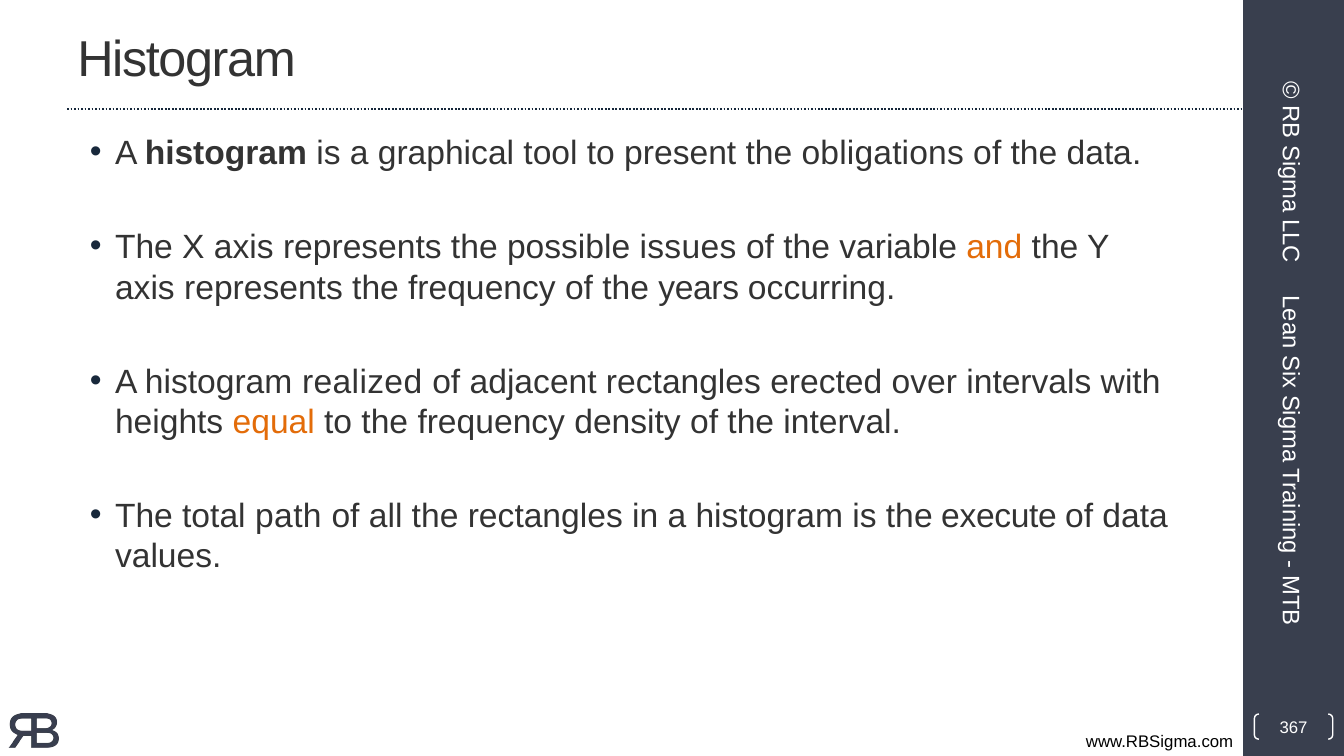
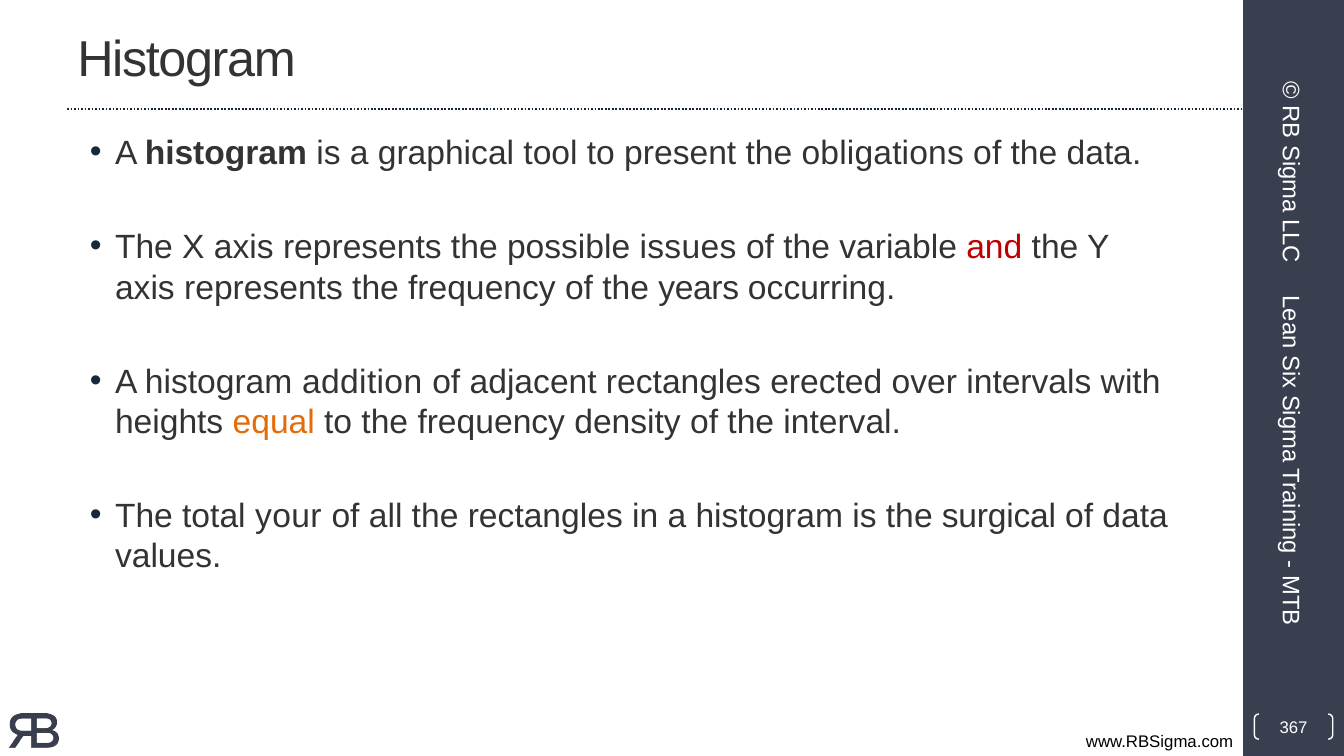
and colour: orange -> red
realized: realized -> addition
path: path -> your
execute: execute -> surgical
